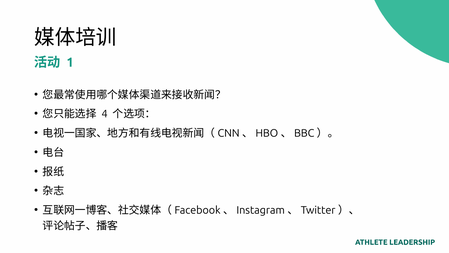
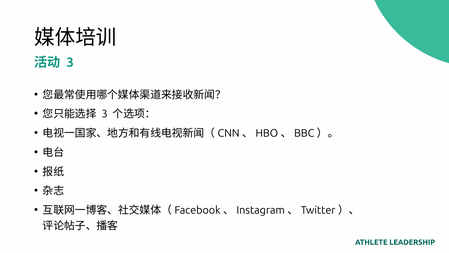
1 at (70, 62): 1 -> 3
4 at (105, 114): 4 -> 3
